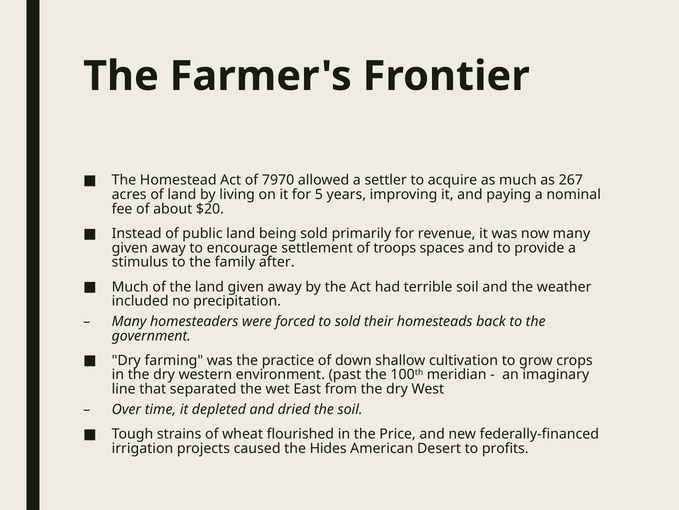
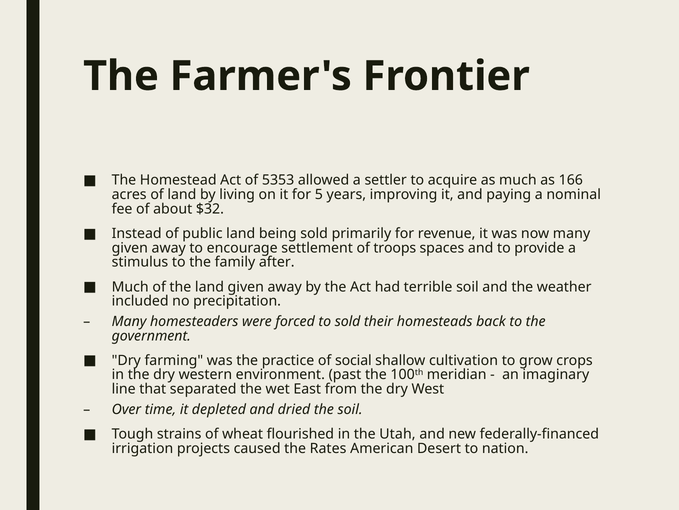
7970: 7970 -> 5353
267: 267 -> 166
$20: $20 -> $32
down: down -> social
Price: Price -> Utah
Hides: Hides -> Rates
profits: profits -> nation
